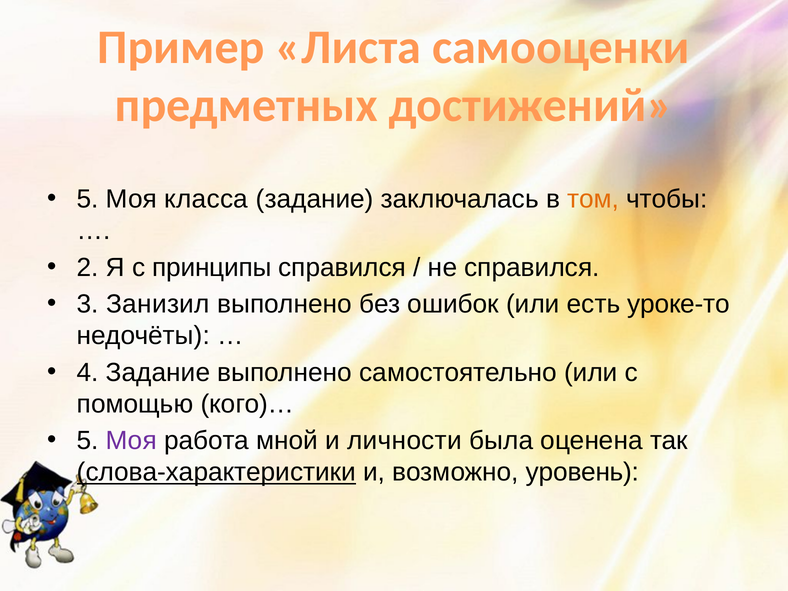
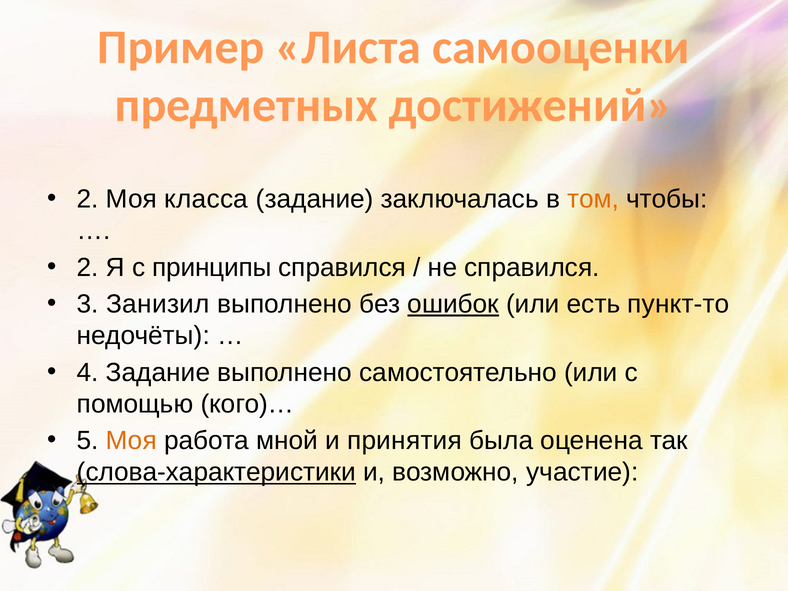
5 at (88, 199): 5 -> 2
ошибок underline: none -> present
уроке-то: уроке-то -> пункт-то
Моя at (131, 441) colour: purple -> orange
личности: личности -> принятия
уровень: уровень -> участие
